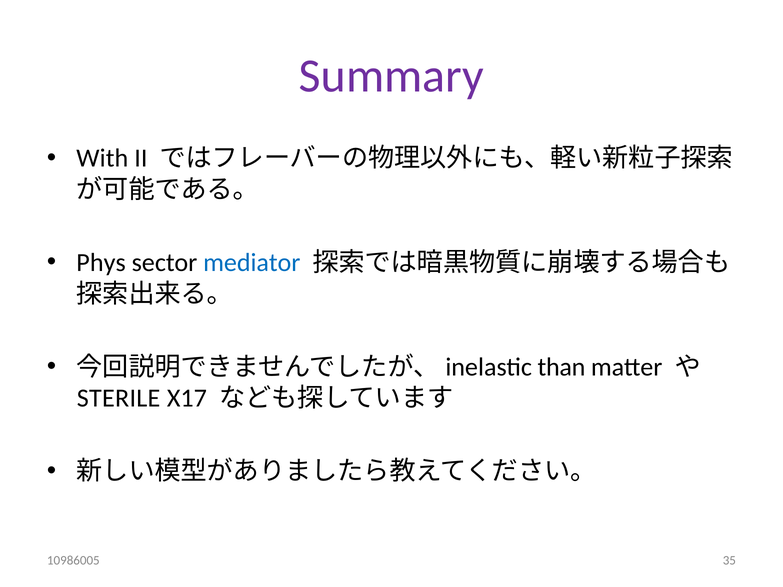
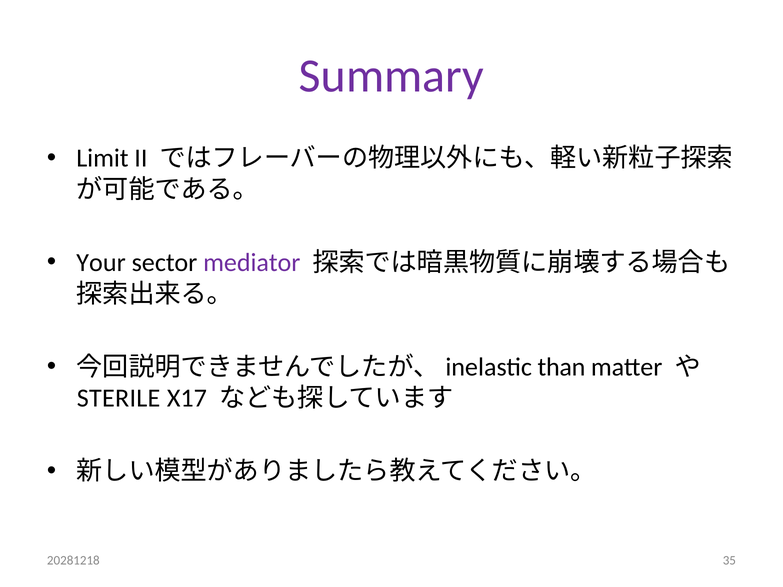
With: With -> Limit
Phys: Phys -> Your
mediator colour: blue -> purple
10986005: 10986005 -> 20281218
